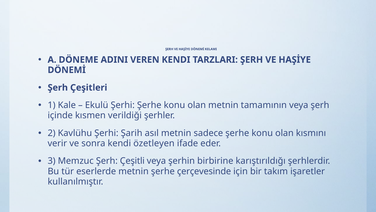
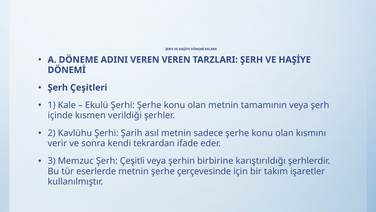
VEREN KENDI: KENDI -> VEREN
özetleyen: özetleyen -> tekrardan
